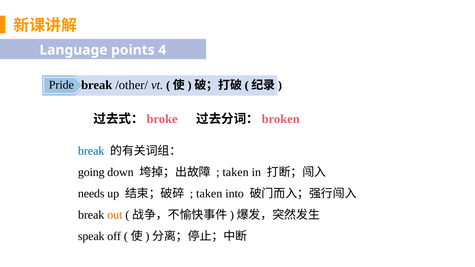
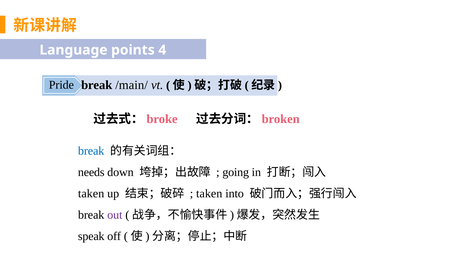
/other/: /other/ -> /main/
going: going -> needs
taken at (236, 172): taken -> going
needs at (91, 194): needs -> taken
out colour: orange -> purple
